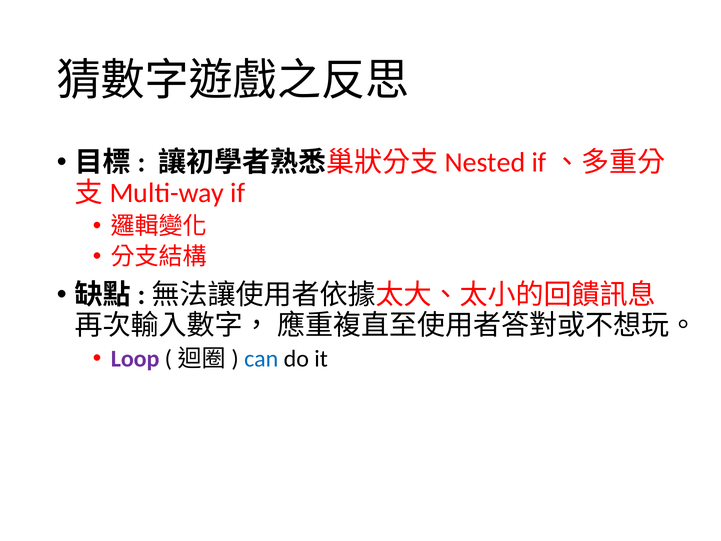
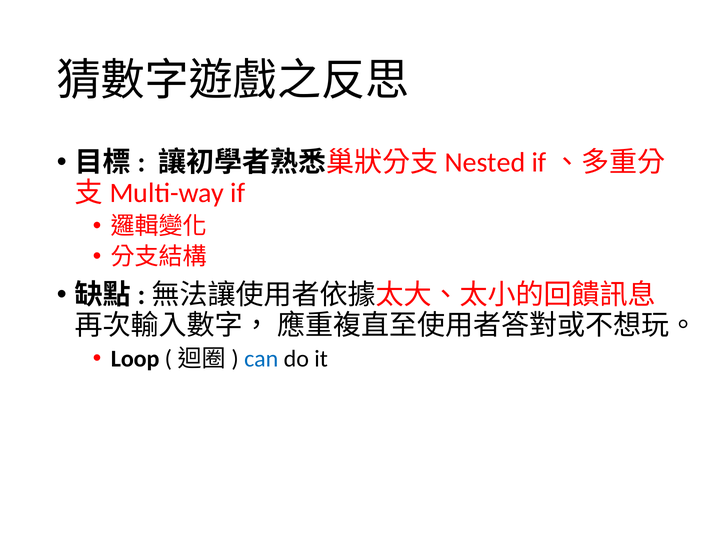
Loop colour: purple -> black
